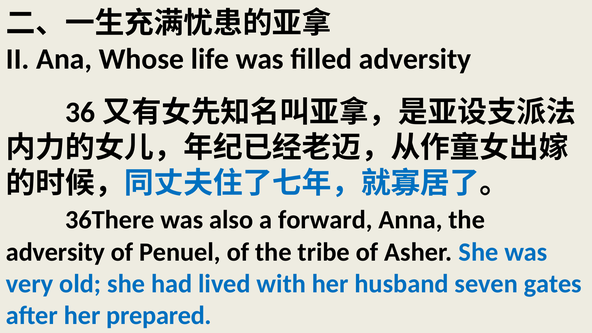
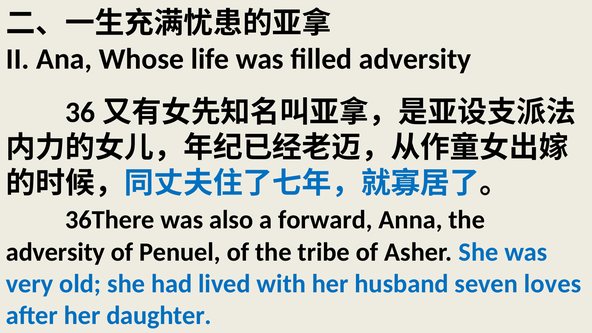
gates: gates -> loves
prepared: prepared -> daughter
